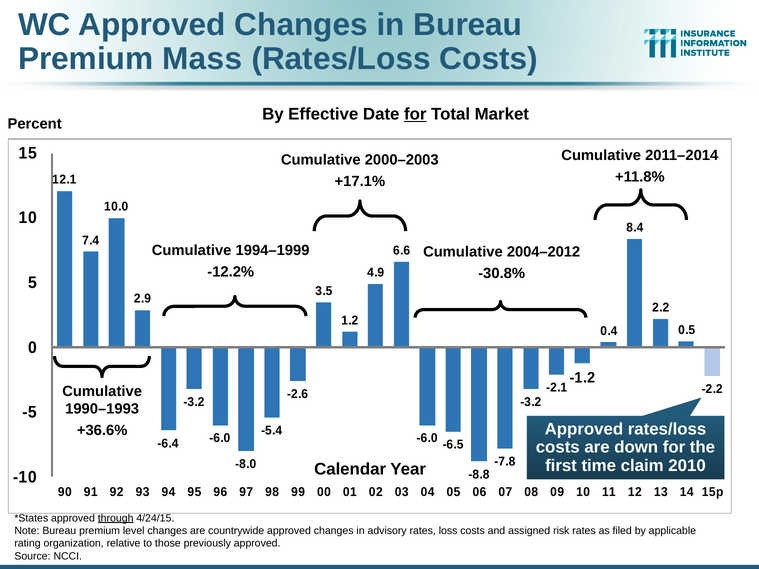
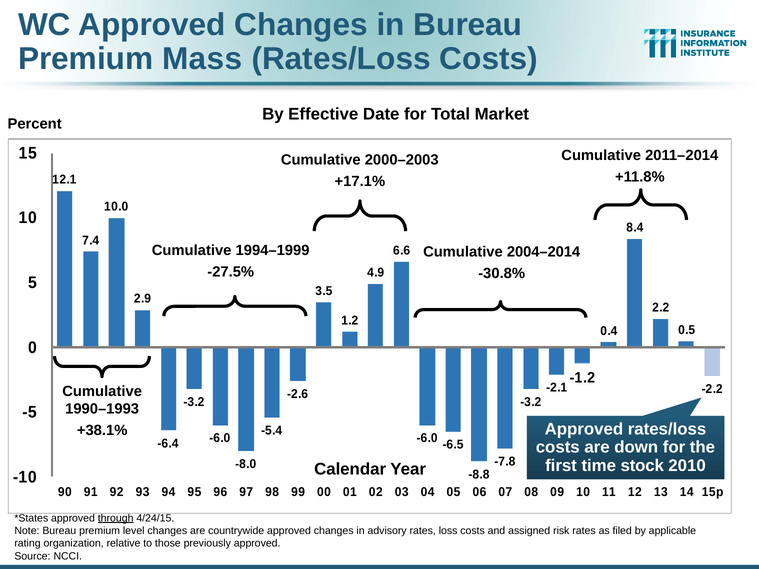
for at (415, 114) underline: present -> none
2004–2012: 2004–2012 -> 2004–2014
-12.2%: -12.2% -> -27.5%
+36.6%: +36.6% -> +38.1%
claim: claim -> stock
